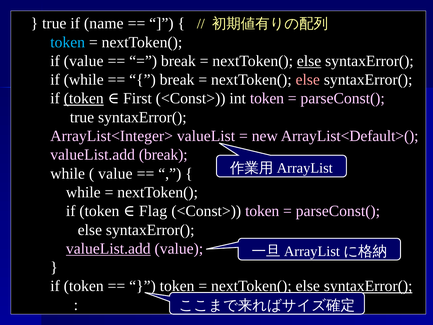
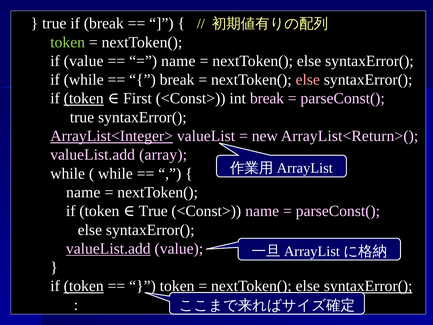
if name: name -> break
token at (68, 42) colour: light blue -> light green
break at (178, 61): break -> name
else at (309, 61) underline: present -> none
token at (267, 98): token -> break
ArrayList<Integer> underline: none -> present
ArrayList<Default>(: ArrayList<Default>( -> ArrayList<Return>(
valueList.add break: break -> array
value at (115, 173): value -> while
while at (83, 192): while -> name
token Flag: Flag -> True
token at (262, 211): token -> name
token at (84, 286) underline: none -> present
